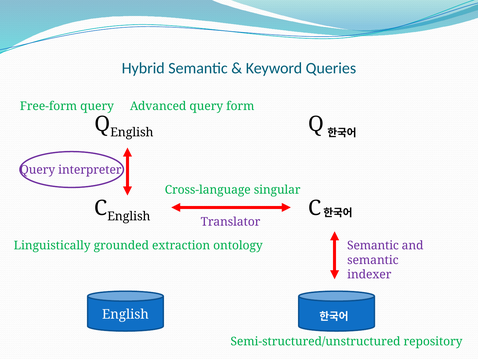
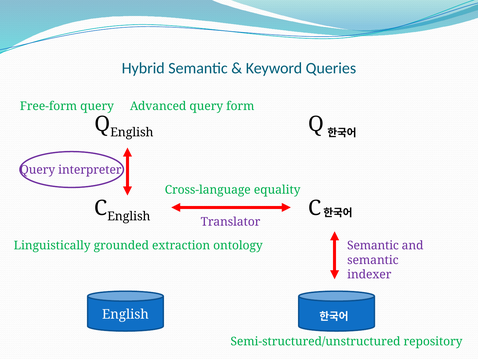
singular: singular -> equality
